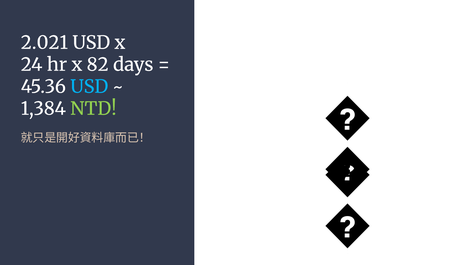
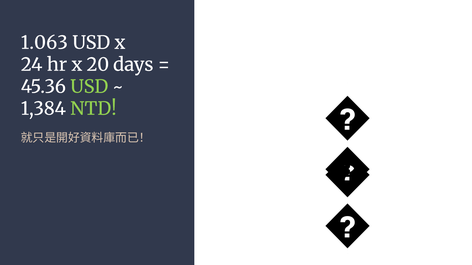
2.021: 2.021 -> 1.063
82: 82 -> 20
USD at (89, 87) colour: light blue -> light green
